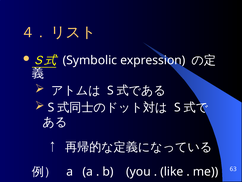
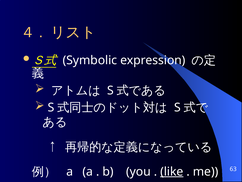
like underline: none -> present
